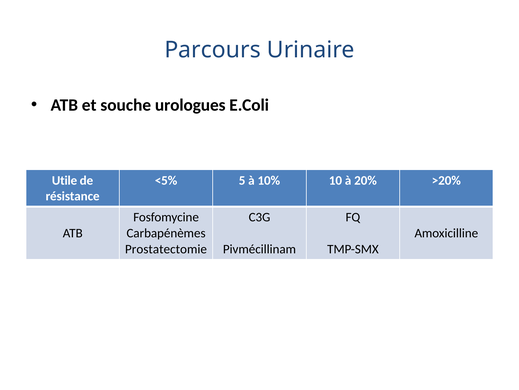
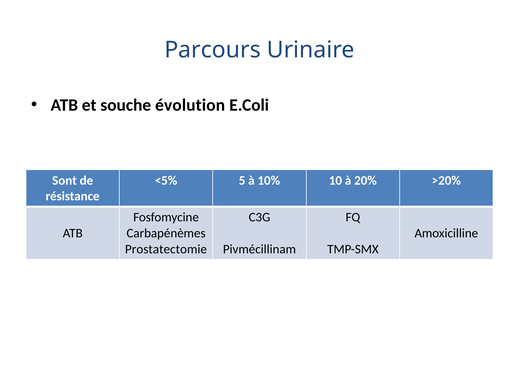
urologues: urologues -> évolution
Utile: Utile -> Sont
